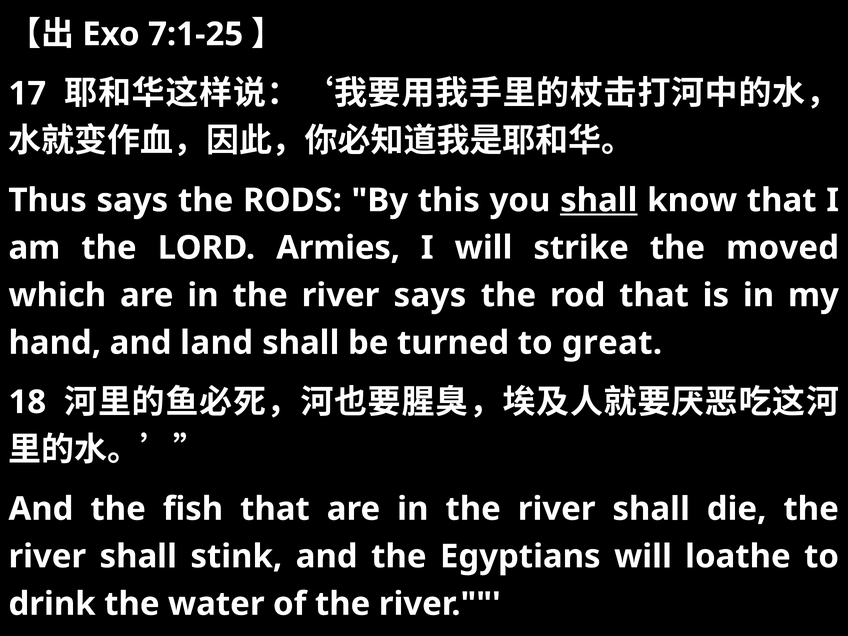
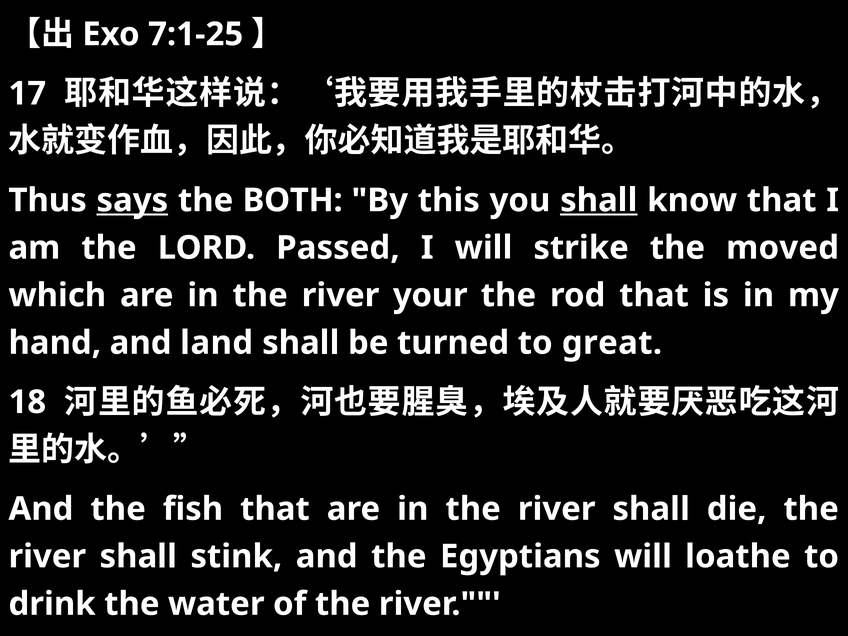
says at (132, 200) underline: none -> present
RODS: RODS -> BOTH
Armies: Armies -> Passed
river says: says -> your
